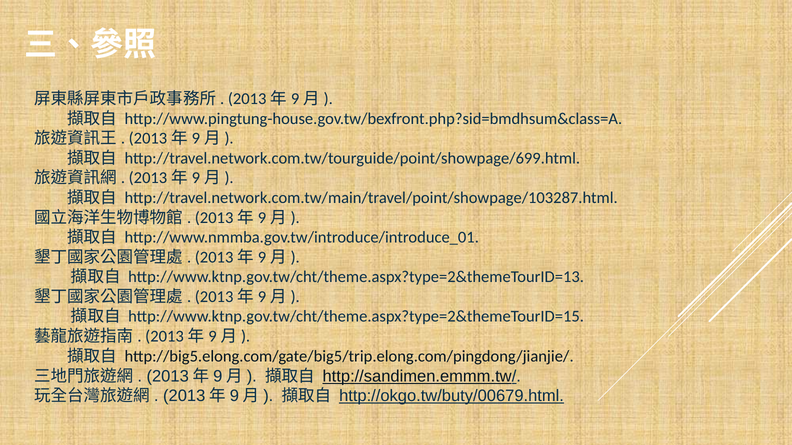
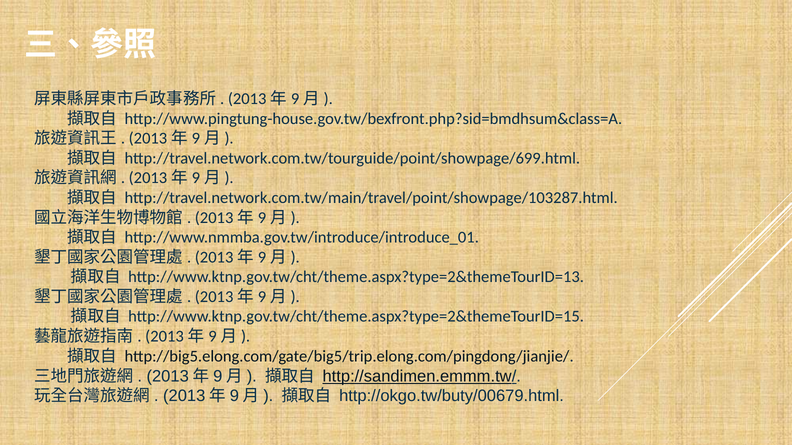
http://okgo.tw/buty/00679.html underline: present -> none
